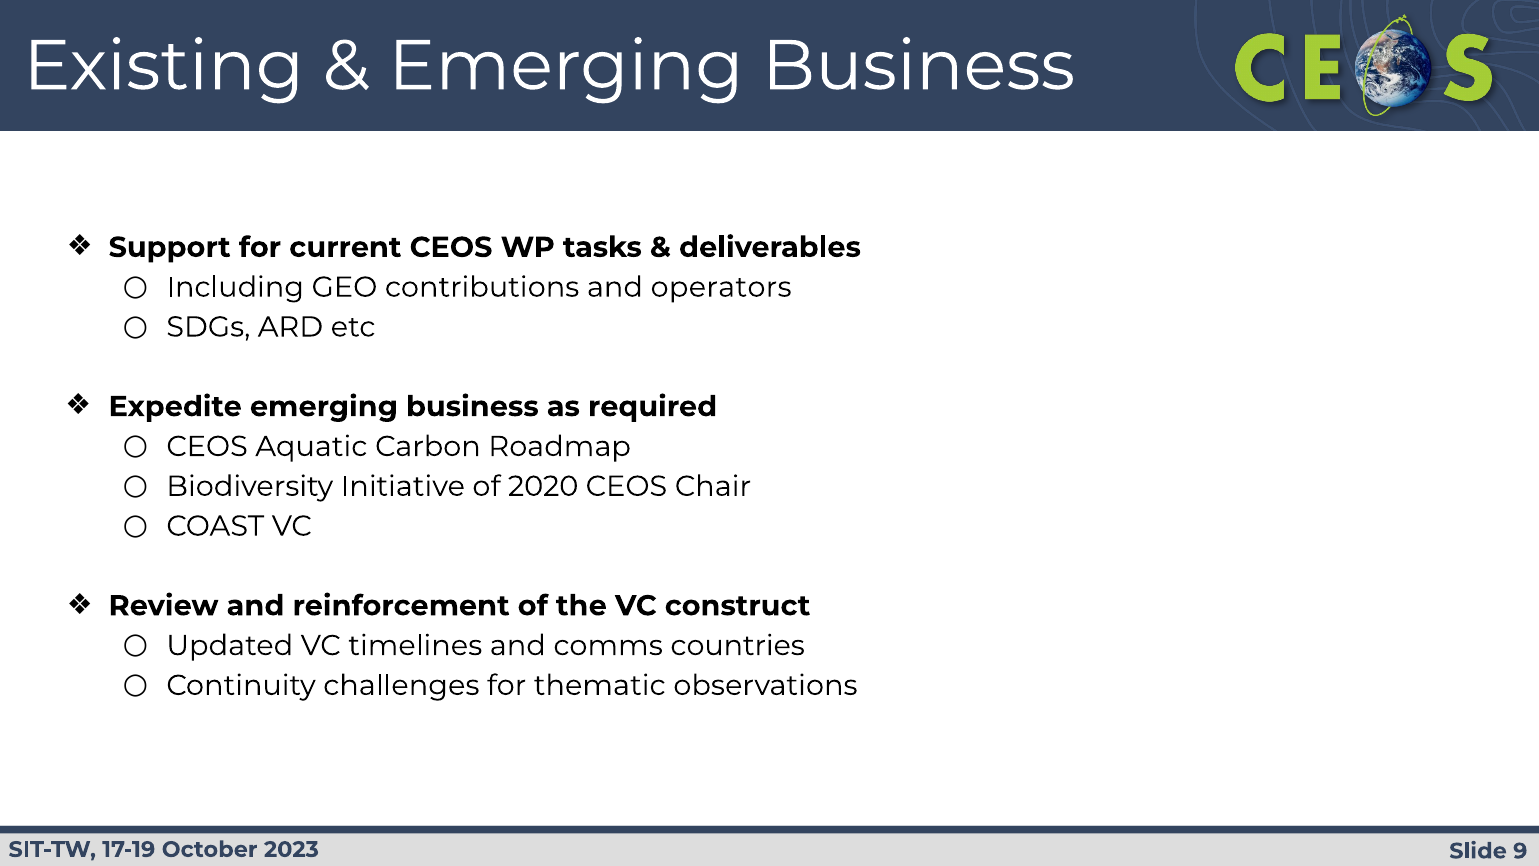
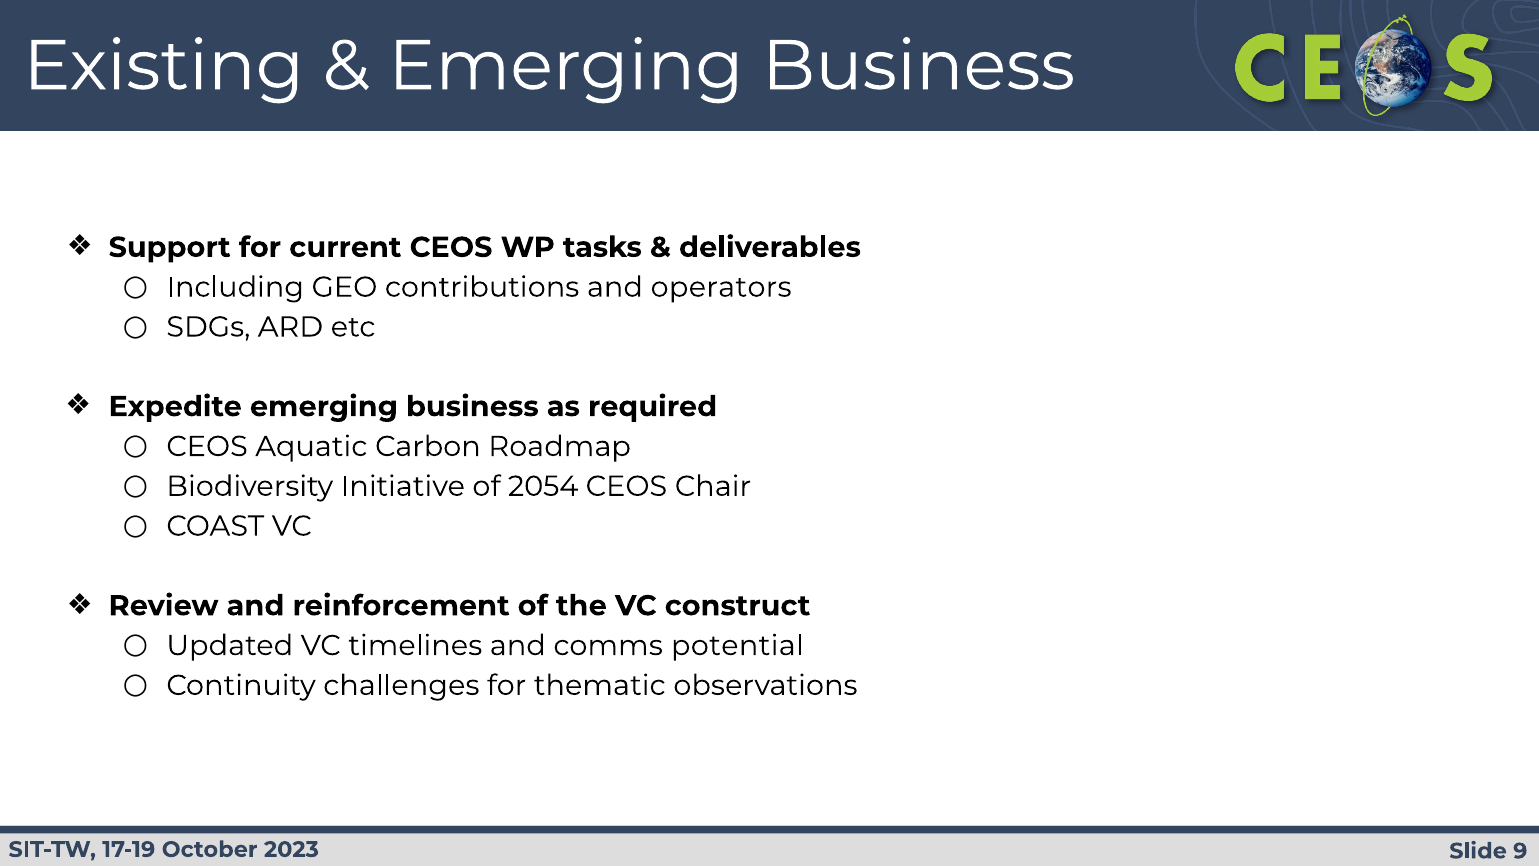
2020: 2020 -> 2054
countries: countries -> potential
